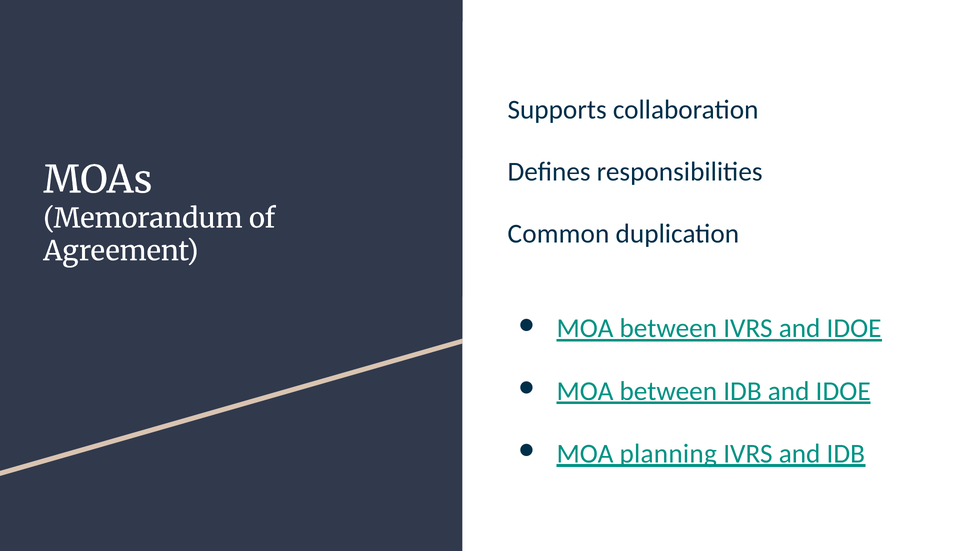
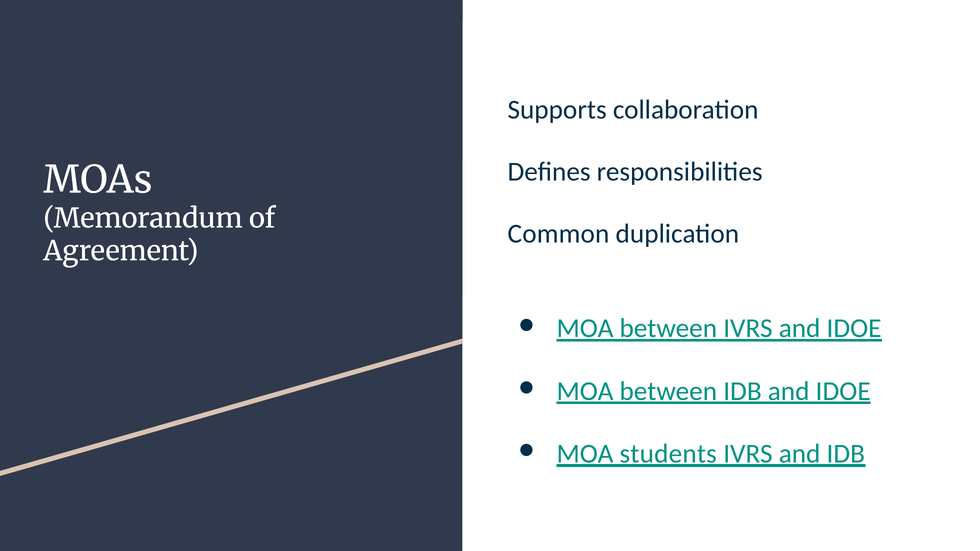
planning: planning -> students
